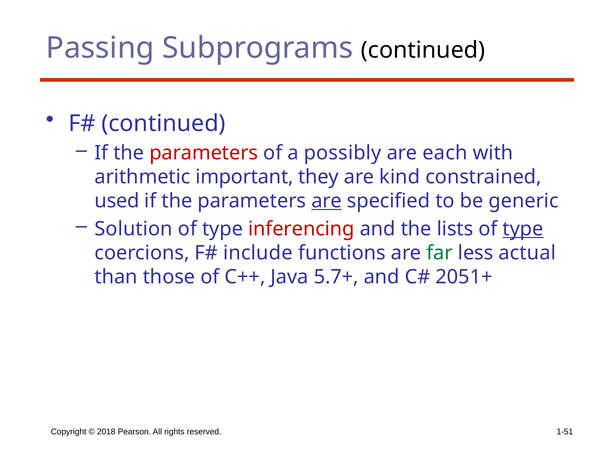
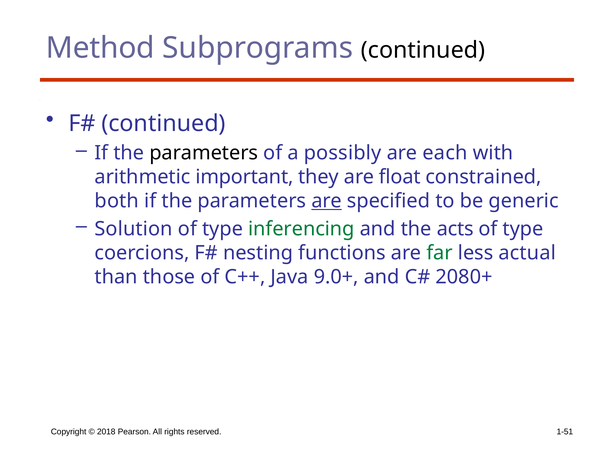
Passing: Passing -> Method
parameters at (204, 153) colour: red -> black
kind: kind -> float
used: used -> both
inferencing colour: red -> green
lists: lists -> acts
type at (523, 229) underline: present -> none
include: include -> nesting
5.7+: 5.7+ -> 9.0+
2051+: 2051+ -> 2080+
